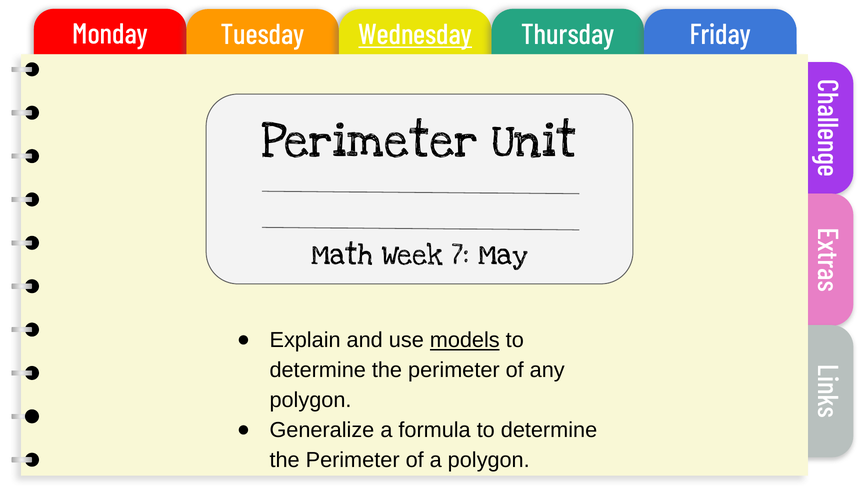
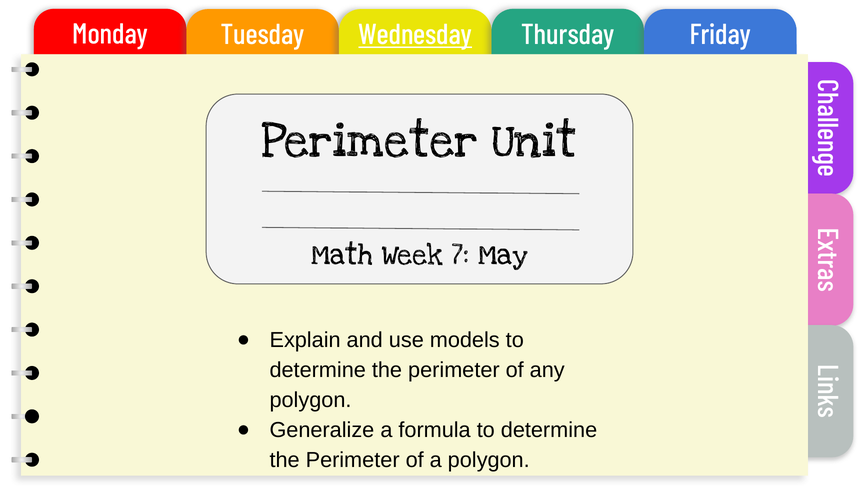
models underline: present -> none
